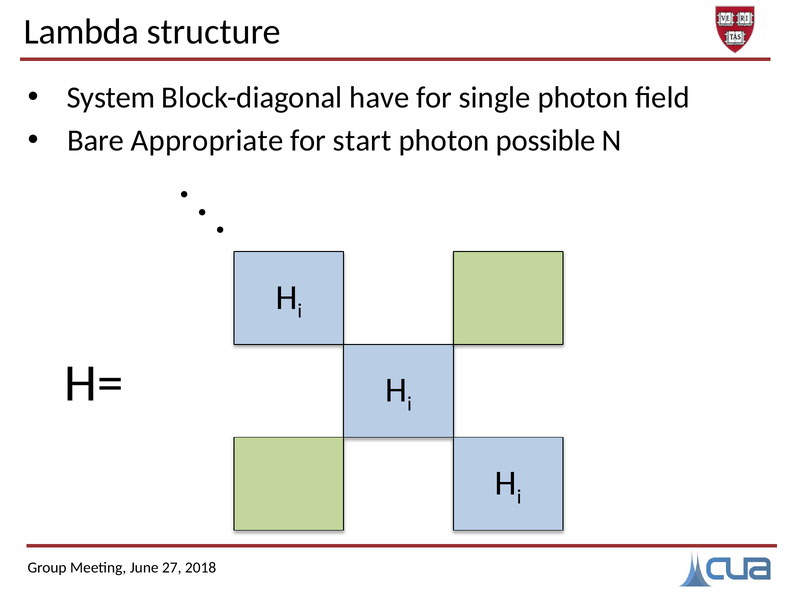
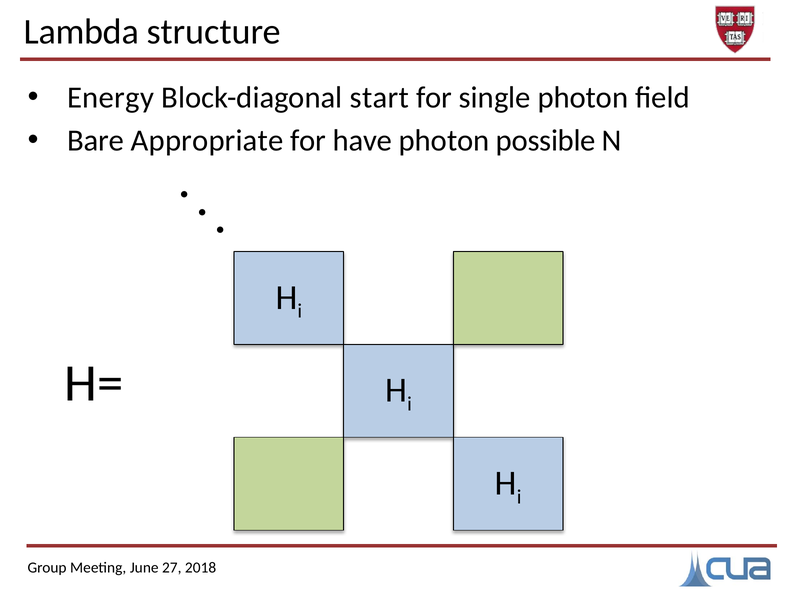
System: System -> Energy
have: have -> start
start: start -> have
